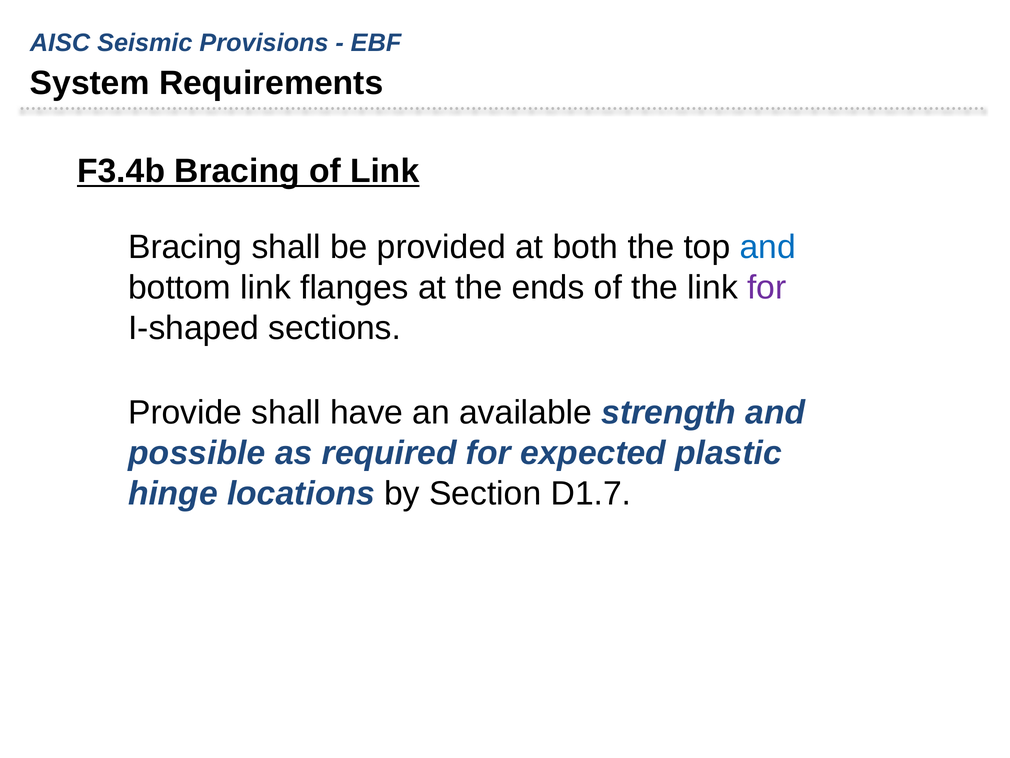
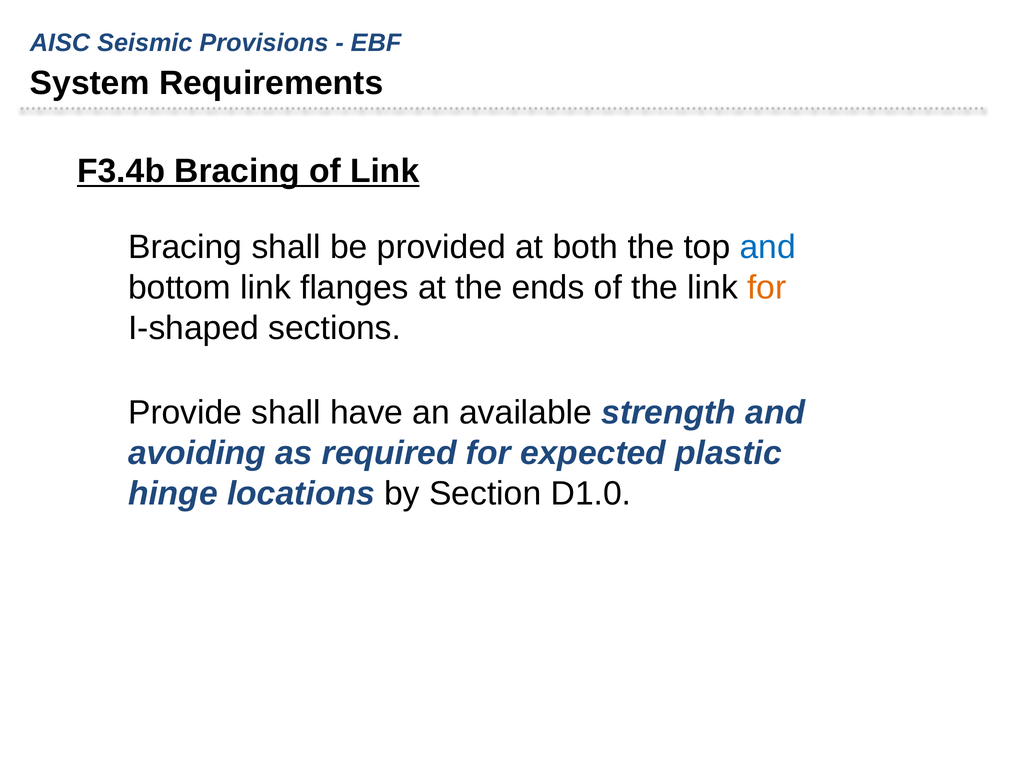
for at (767, 287) colour: purple -> orange
possible: possible -> avoiding
D1.7: D1.7 -> D1.0
